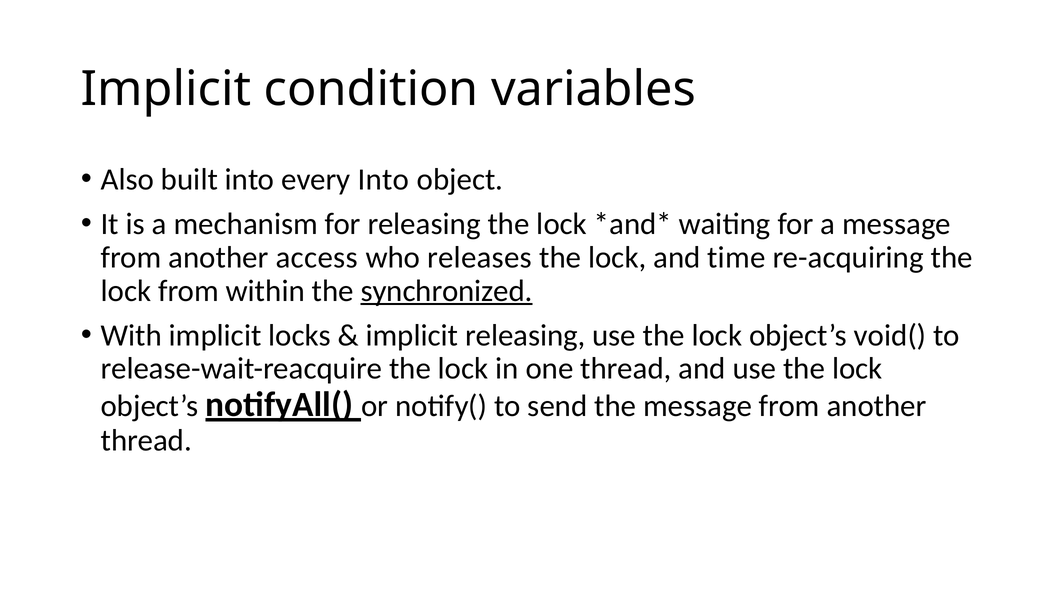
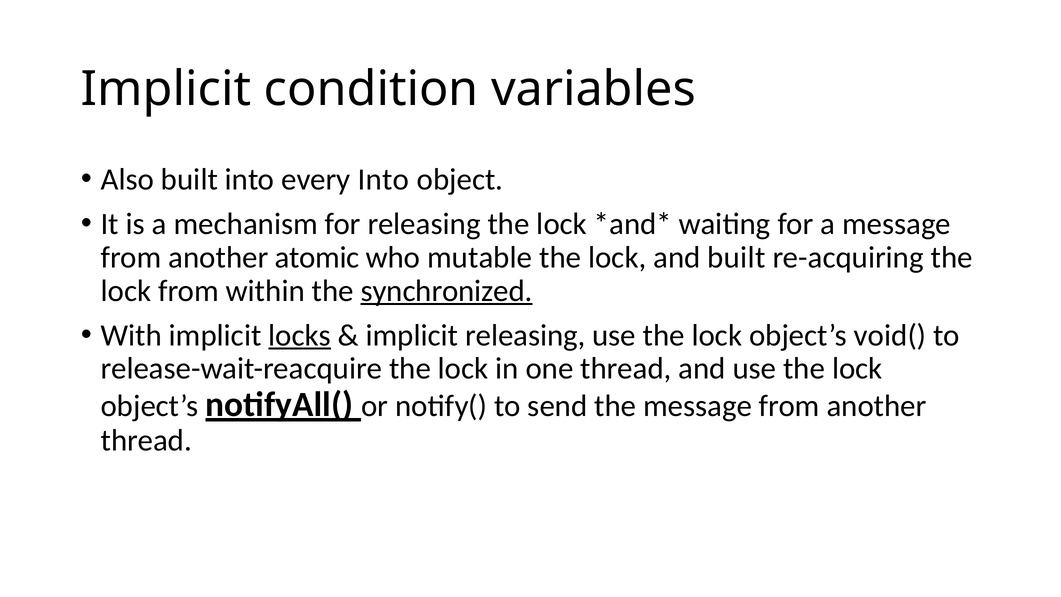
access: access -> atomic
releases: releases -> mutable
and time: time -> built
locks underline: none -> present
